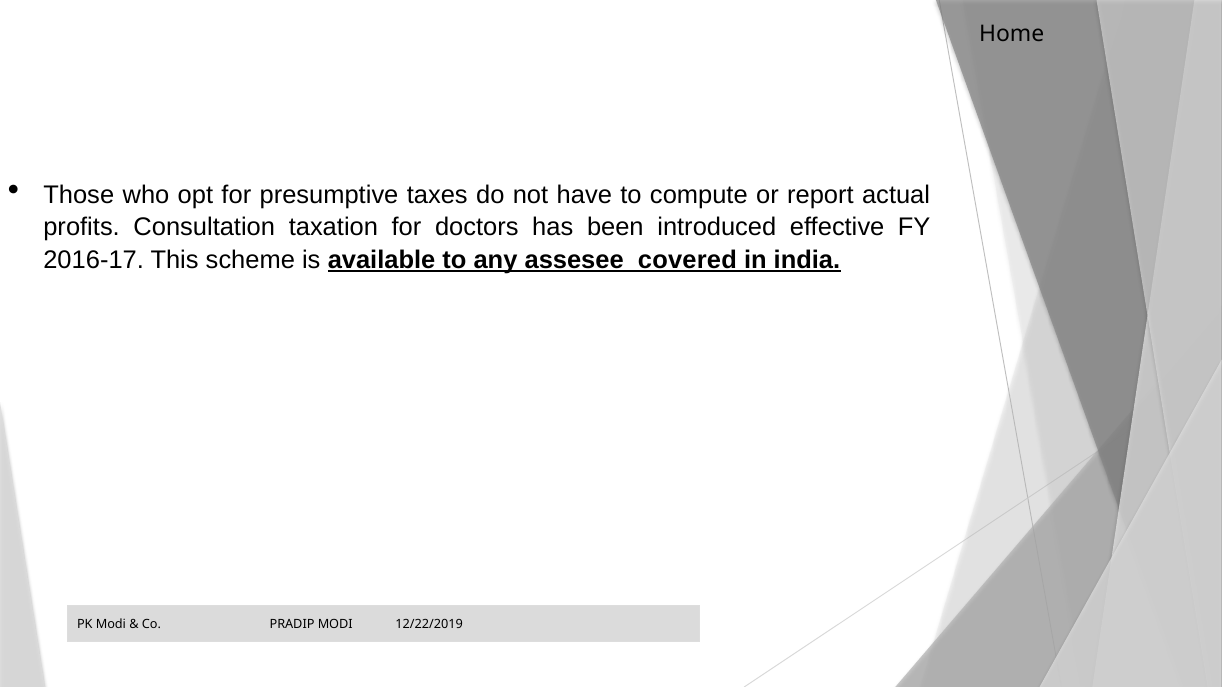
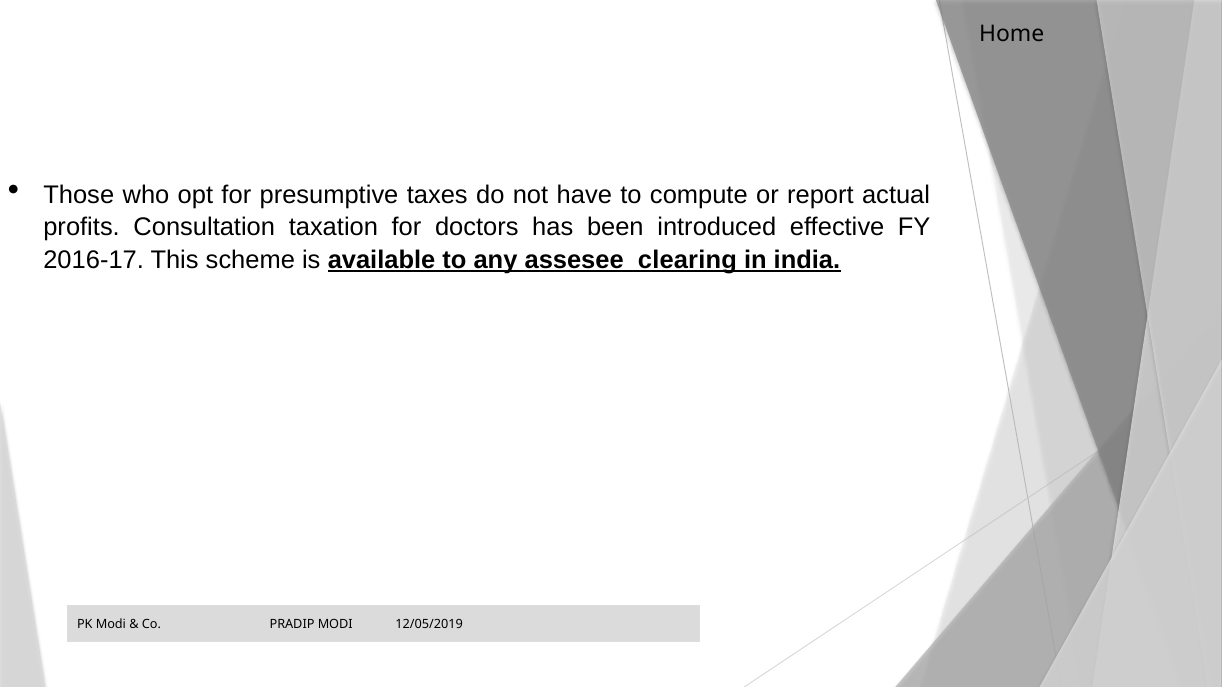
covered: covered -> clearing
12/22/2019: 12/22/2019 -> 12/05/2019
